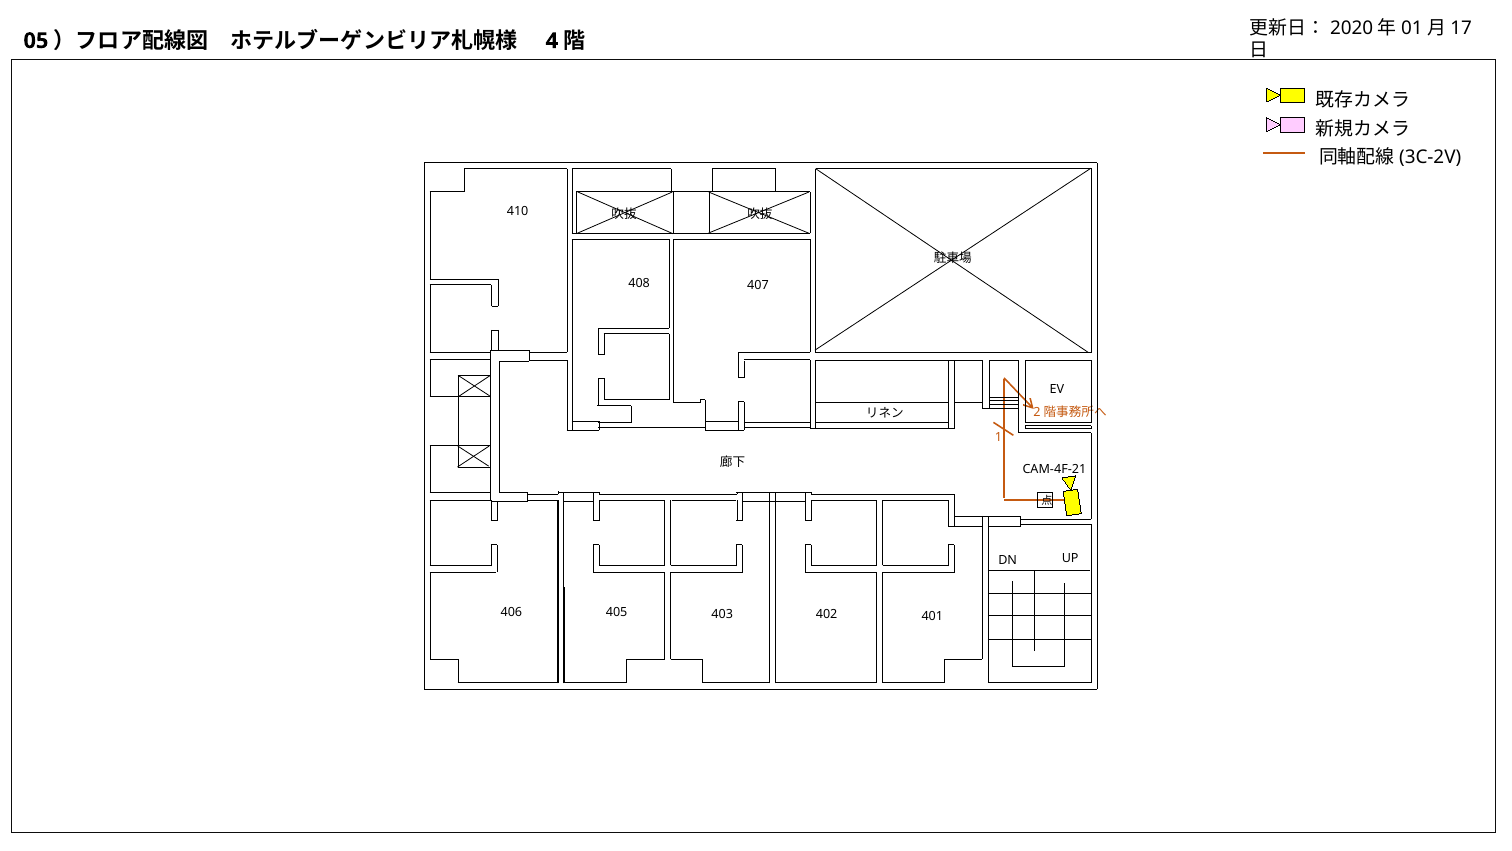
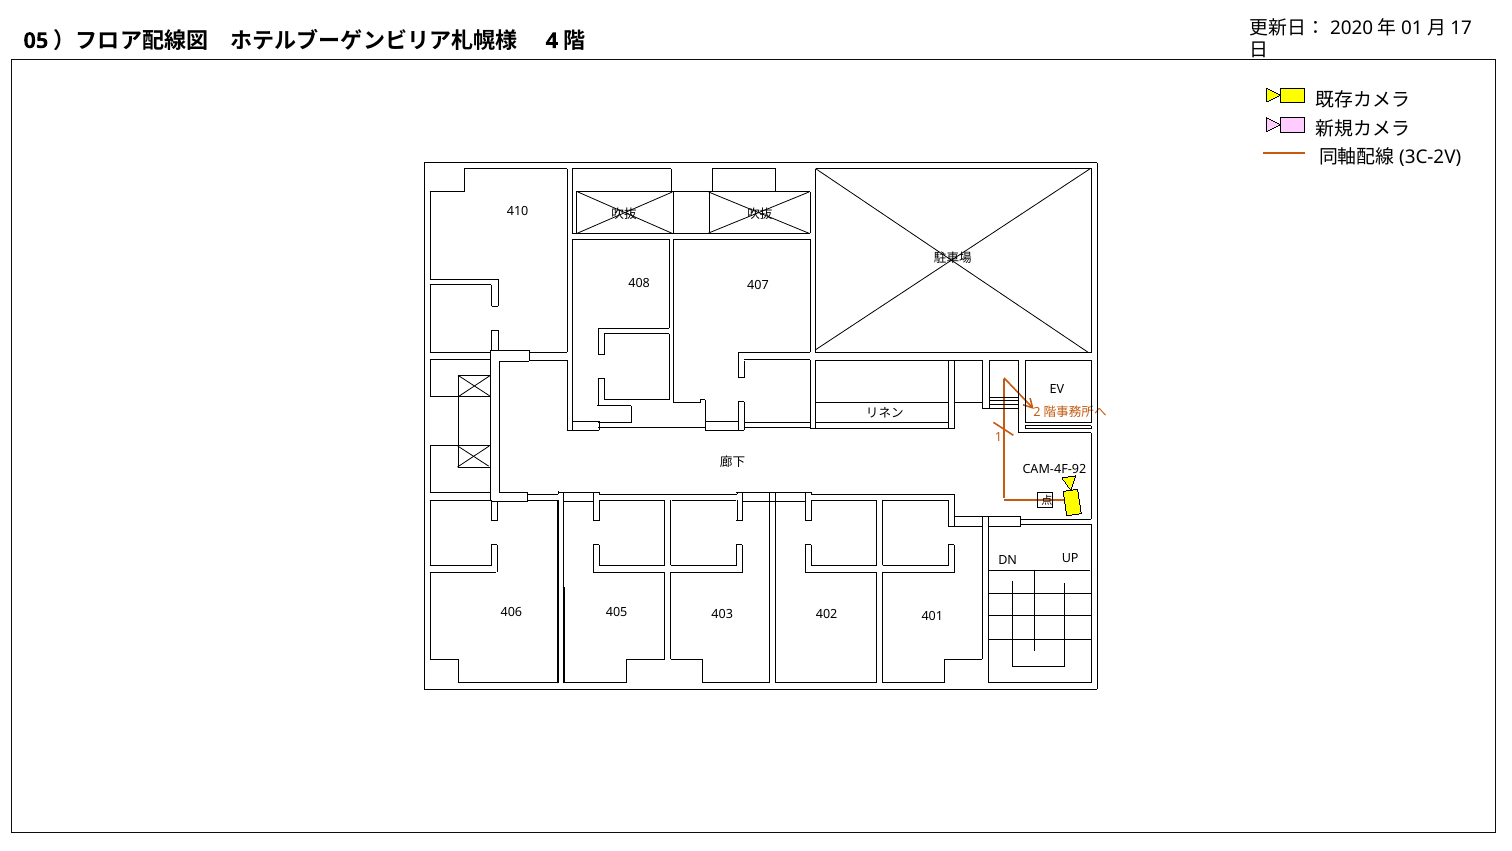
CAM-4F-21: CAM-4F-21 -> CAM-4F-92
